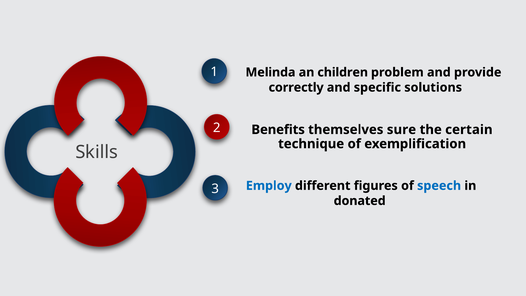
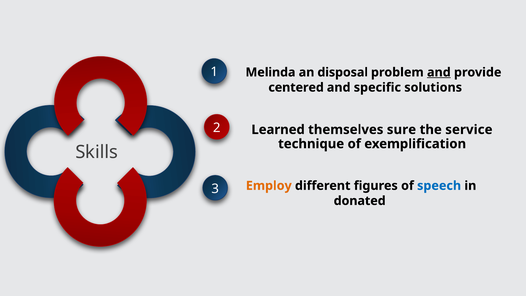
children: children -> disposal
and at (439, 72) underline: none -> present
correctly: correctly -> centered
Benefits: Benefits -> Learned
certain: certain -> service
Employ colour: blue -> orange
